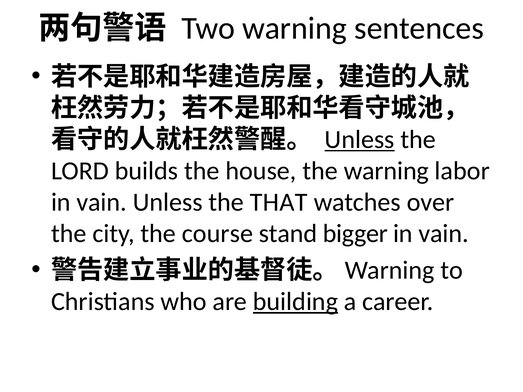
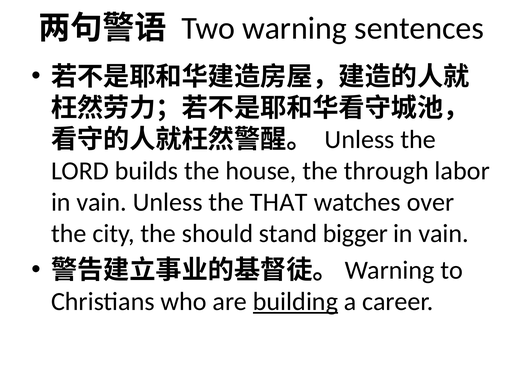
Unless at (360, 140) underline: present -> none
the warning: warning -> through
course: course -> should
